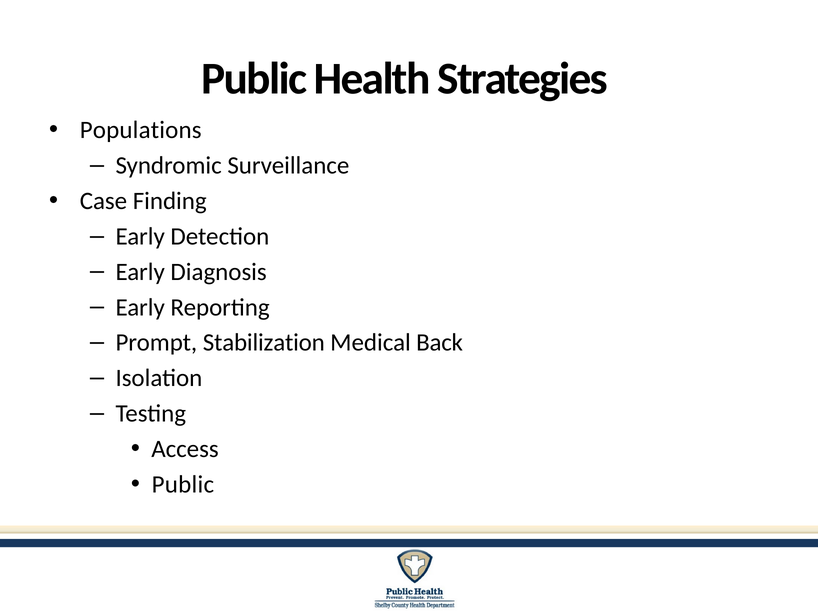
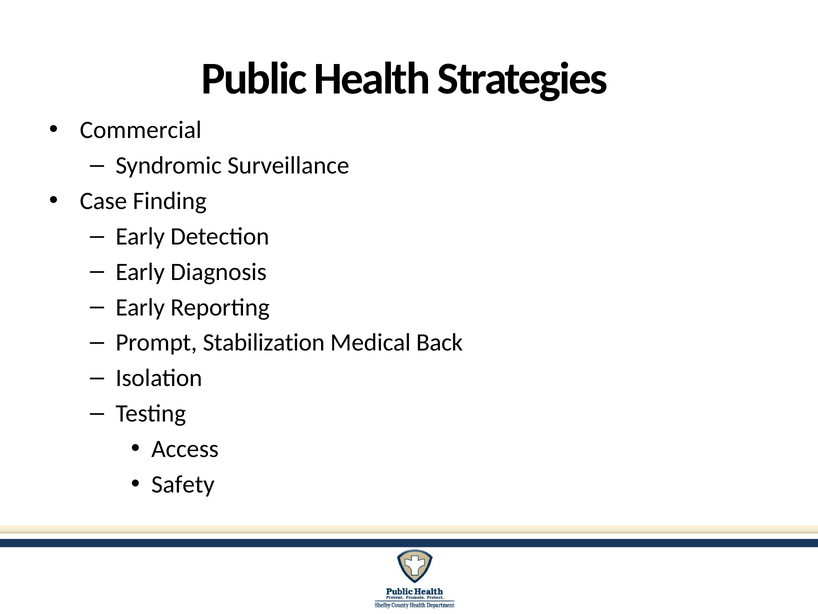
Populations: Populations -> Commercial
Public at (183, 484): Public -> Safety
